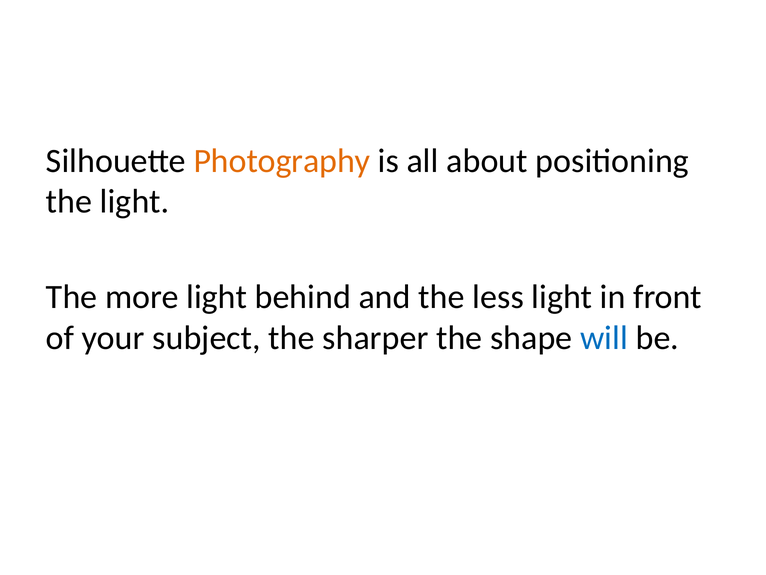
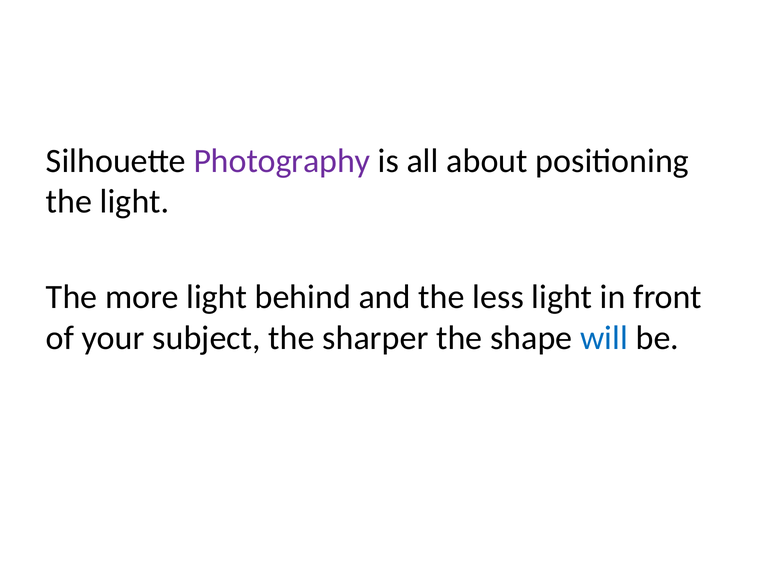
Photography colour: orange -> purple
